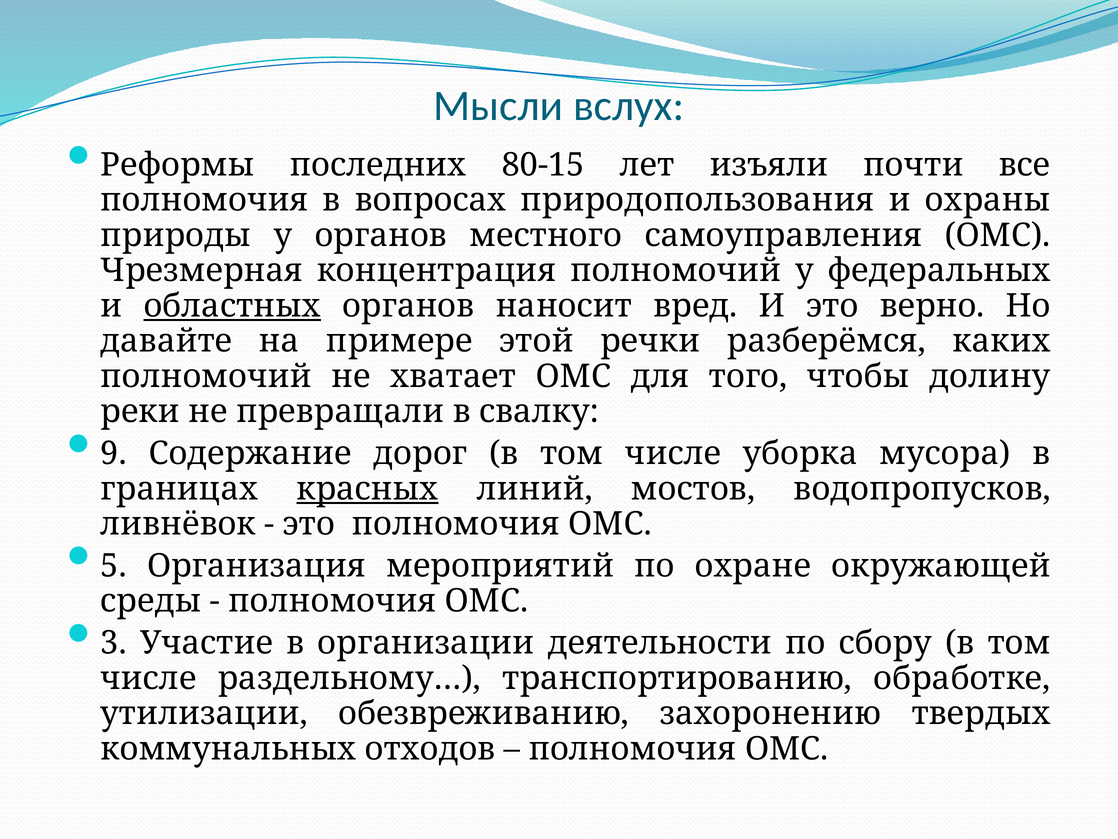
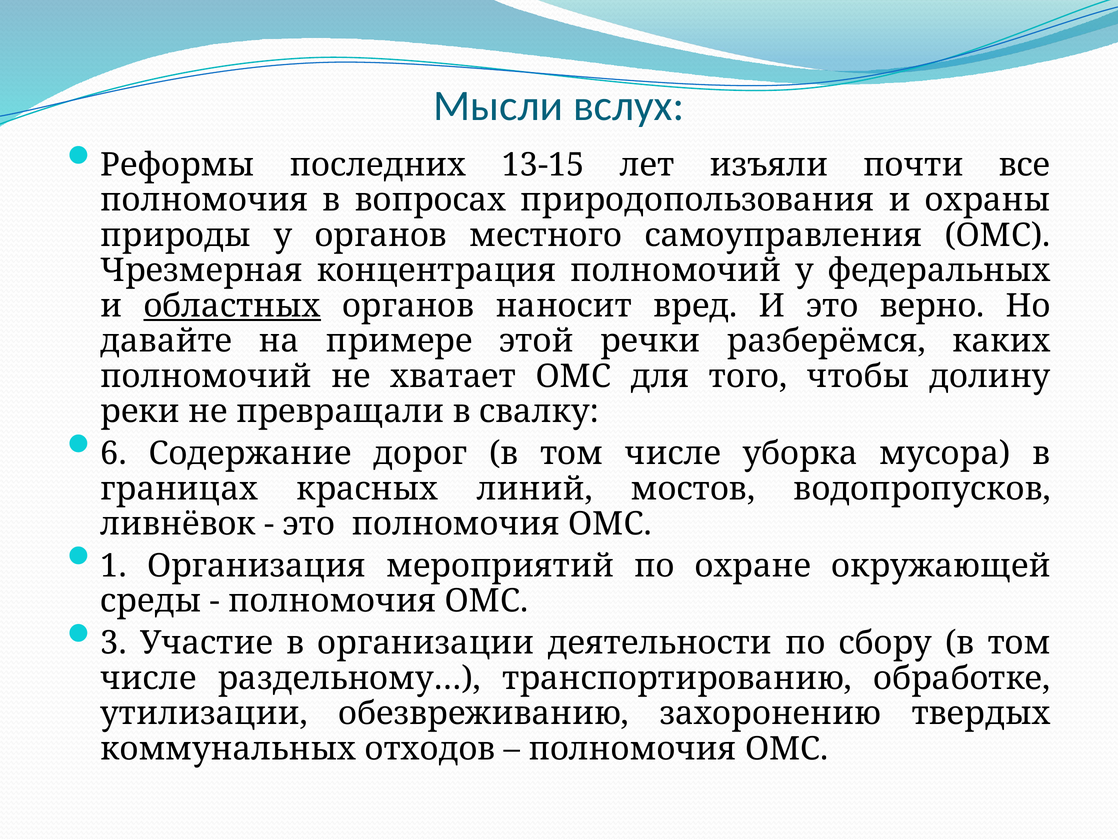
80-15: 80-15 -> 13-15
9: 9 -> 6
красных underline: present -> none
5: 5 -> 1
